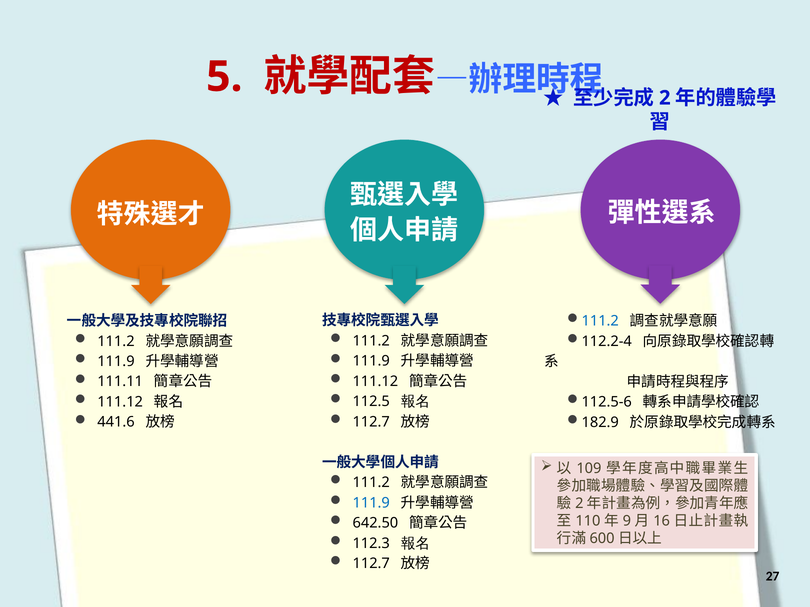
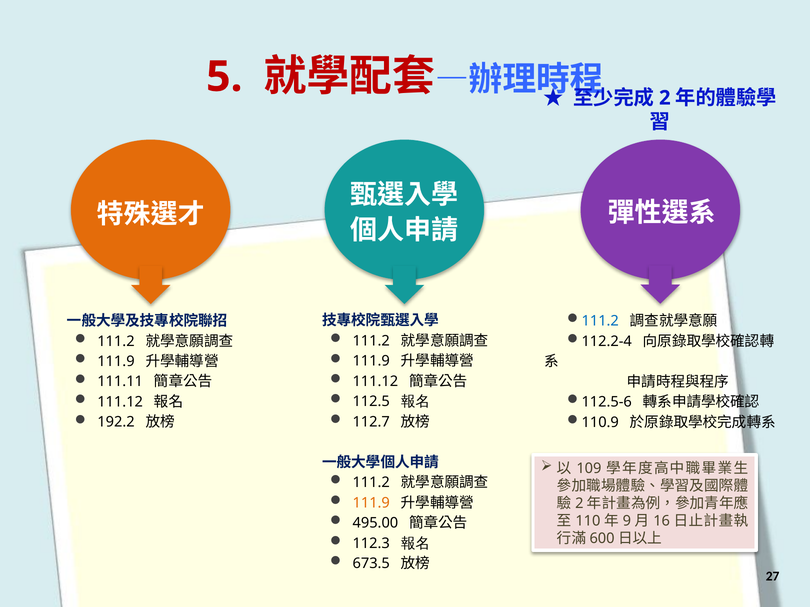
441.6: 441.6 -> 192.2
182.9: 182.9 -> 110.9
111.9 at (371, 503) colour: blue -> orange
642.50: 642.50 -> 495.00
112.7 at (371, 564): 112.7 -> 673.5
